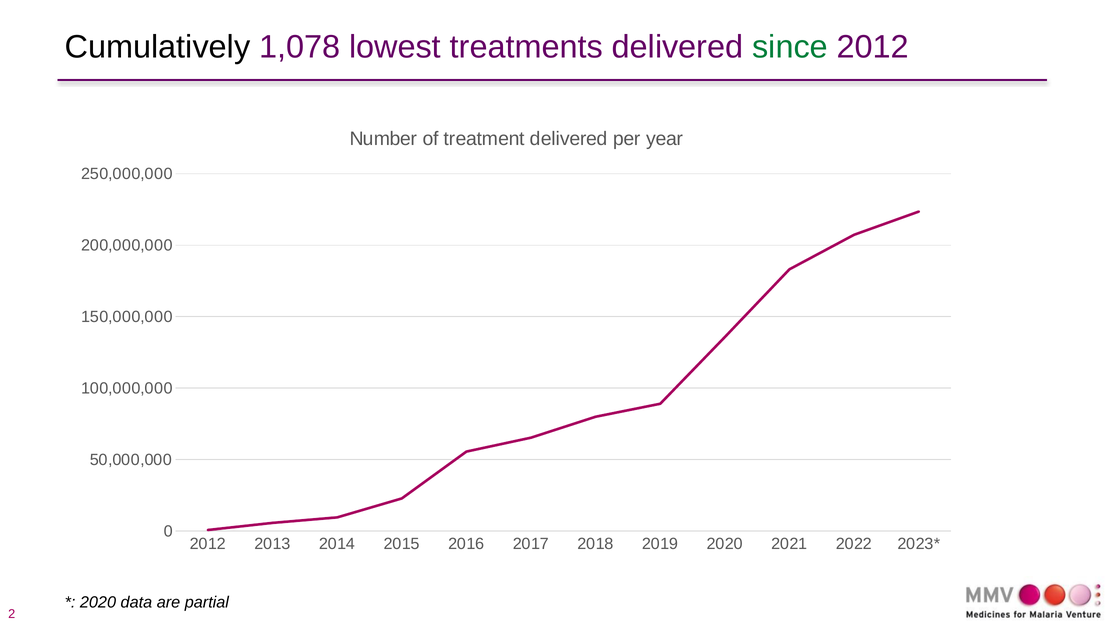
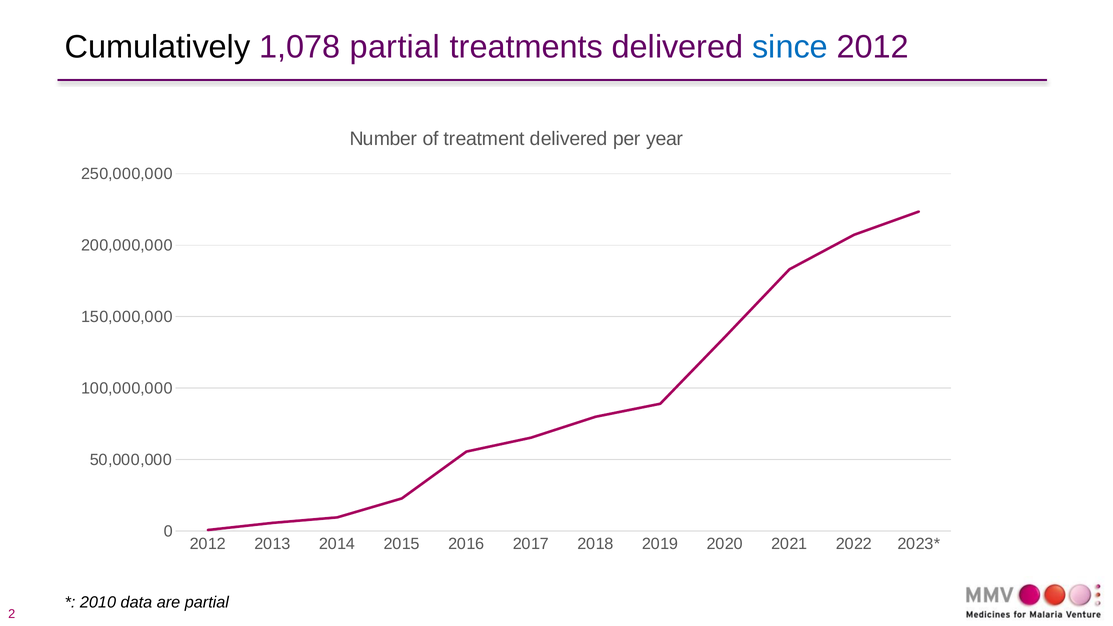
1,078 lowest: lowest -> partial
since colour: green -> blue
2020 at (98, 603): 2020 -> 2010
